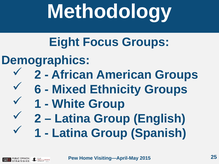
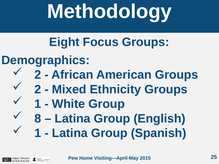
6 at (38, 90): 6 -> 2
2 at (38, 119): 2 -> 8
